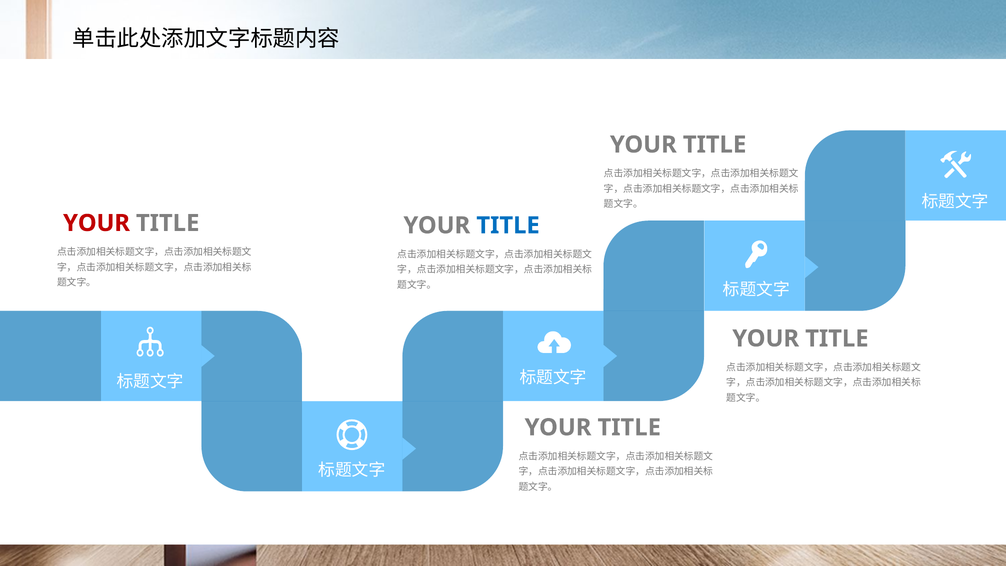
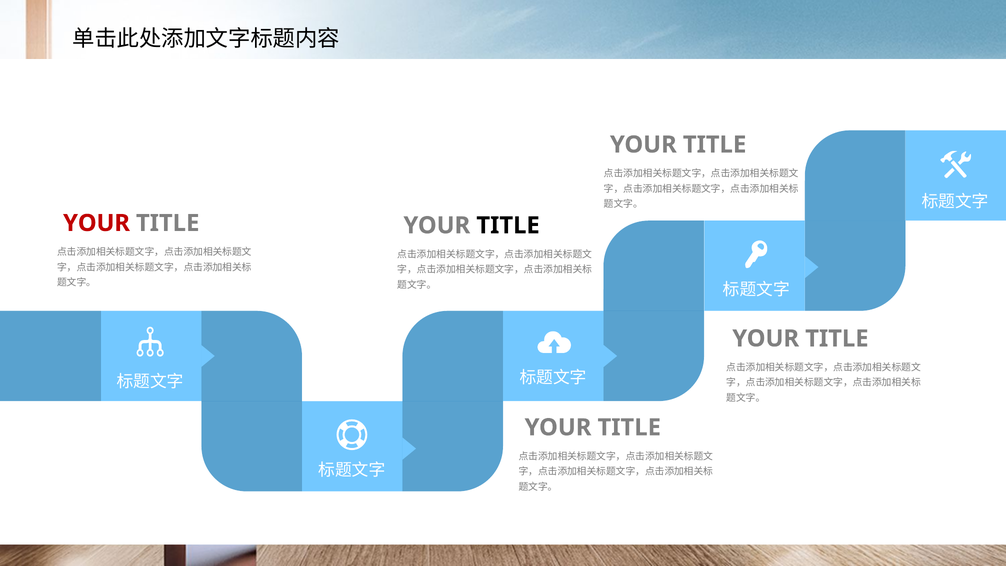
TITLE at (508, 225) colour: blue -> black
